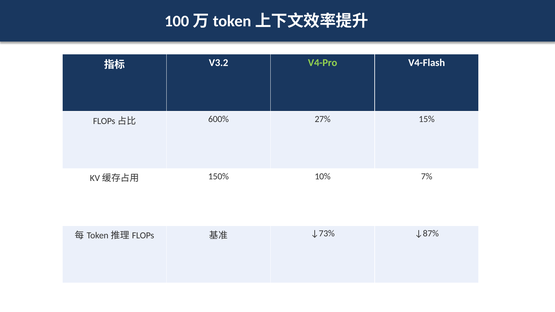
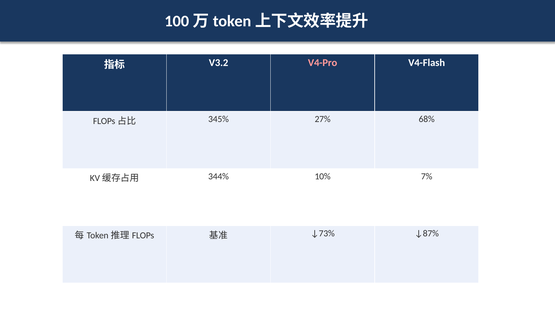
V4-Pro colour: light green -> pink
600%: 600% -> 345%
15%: 15% -> 68%
150%: 150% -> 344%
